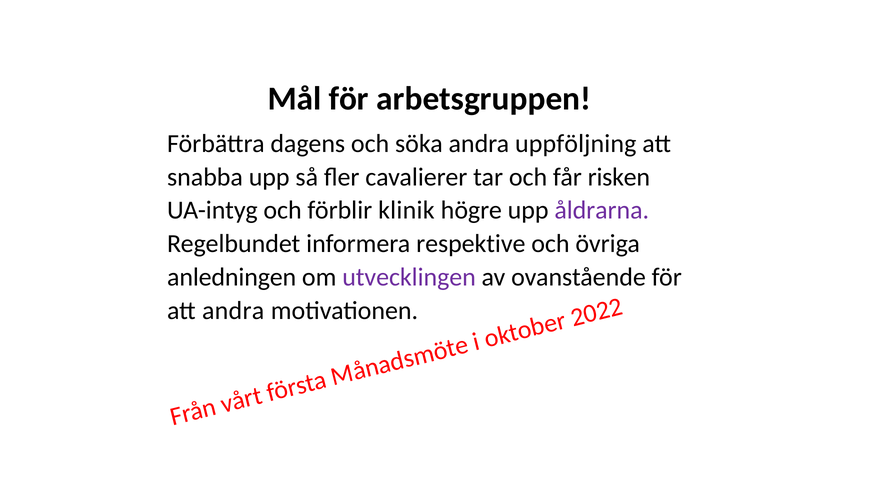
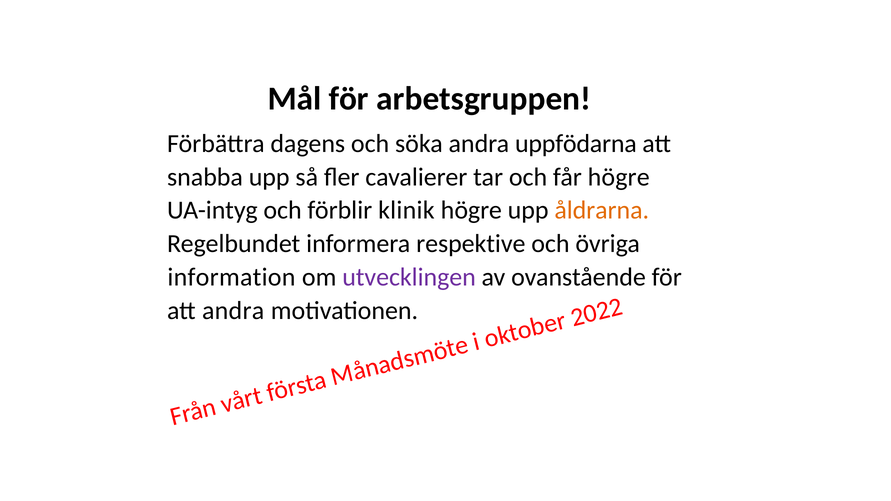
uppföljning: uppföljning -> uppfödarna
får risken: risken -> högre
åldrarna colour: purple -> orange
anledningen: anledningen -> information
